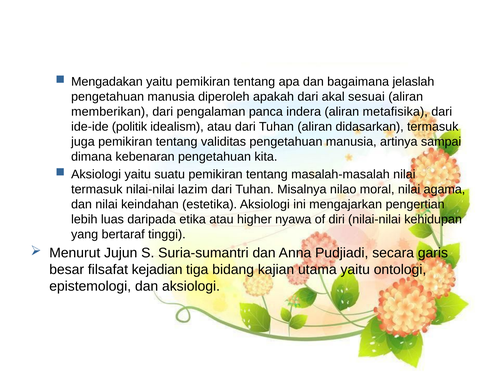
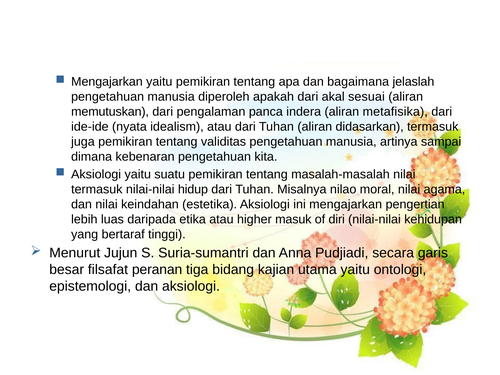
Mengadakan at (107, 82): Mengadakan -> Mengajarkan
memberikan: memberikan -> memutuskan
politik: politik -> nyata
lazim: lazim -> hidup
nyawa: nyawa -> masuk
kejadian: kejadian -> peranan
